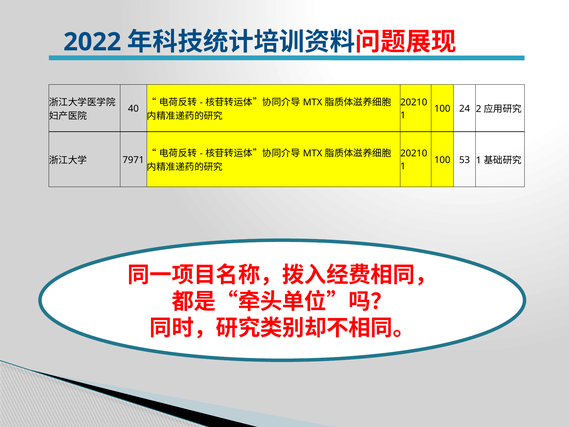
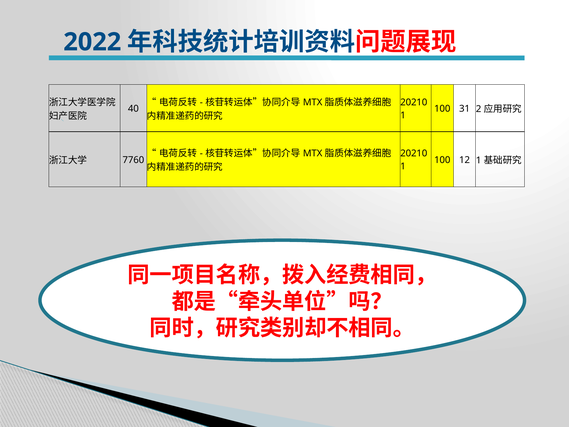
24: 24 -> 31
7971: 7971 -> 7760
53: 53 -> 12
